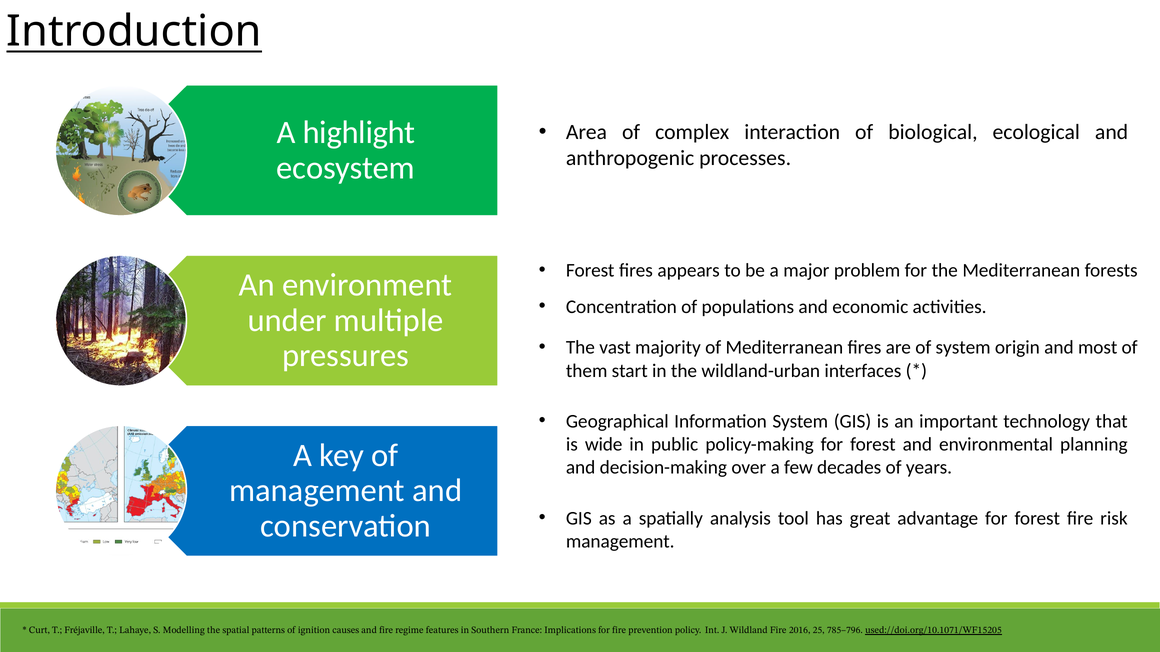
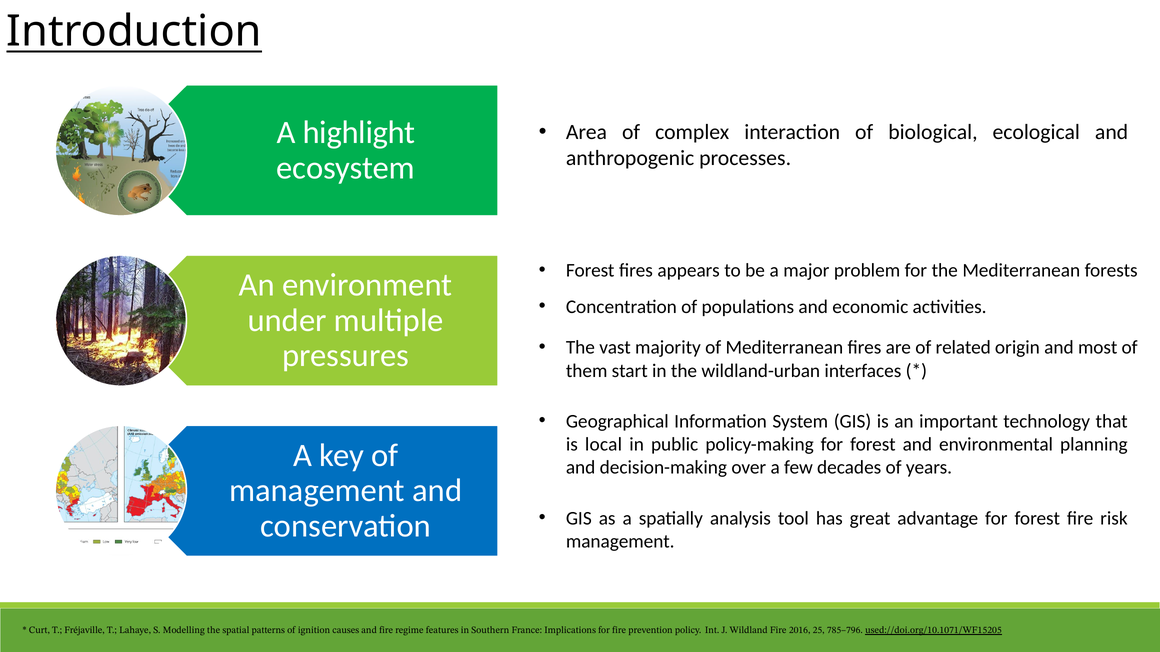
of system: system -> related
wide: wide -> local
